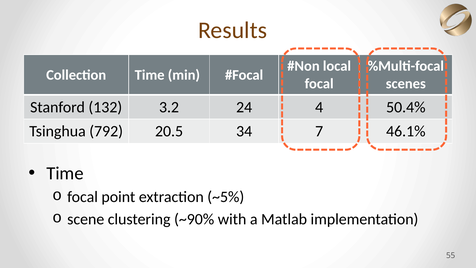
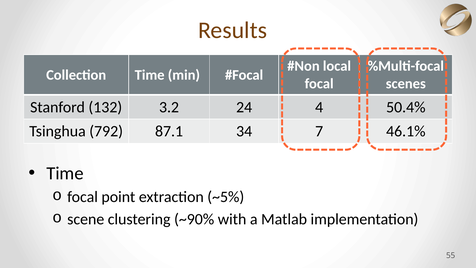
20.5: 20.5 -> 87.1
